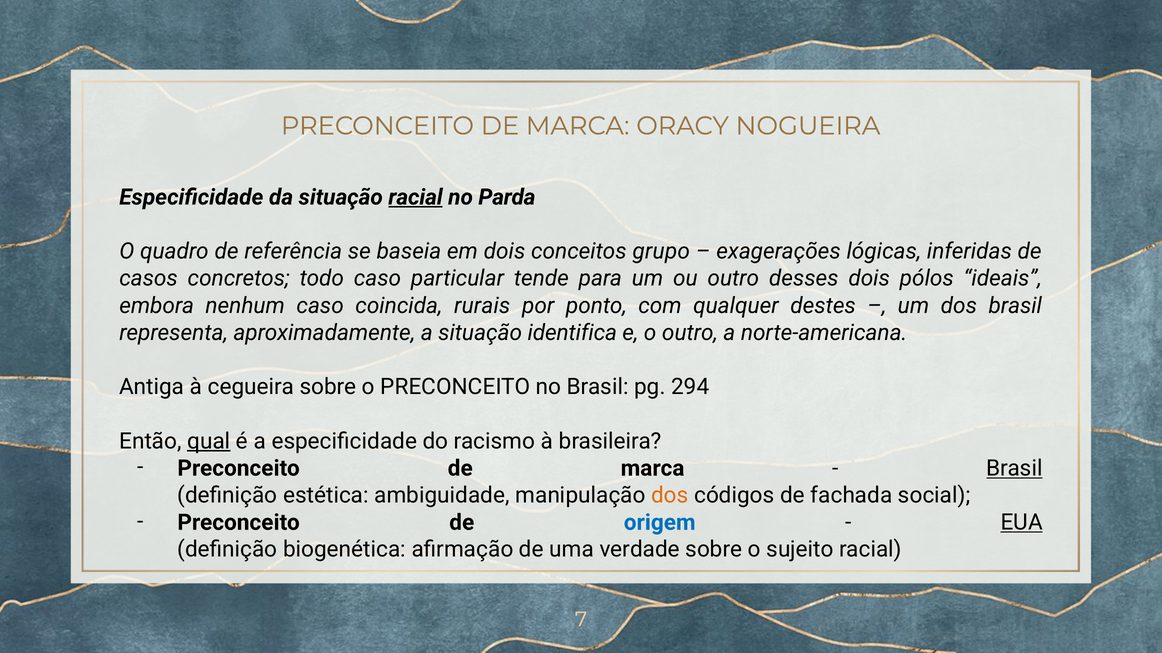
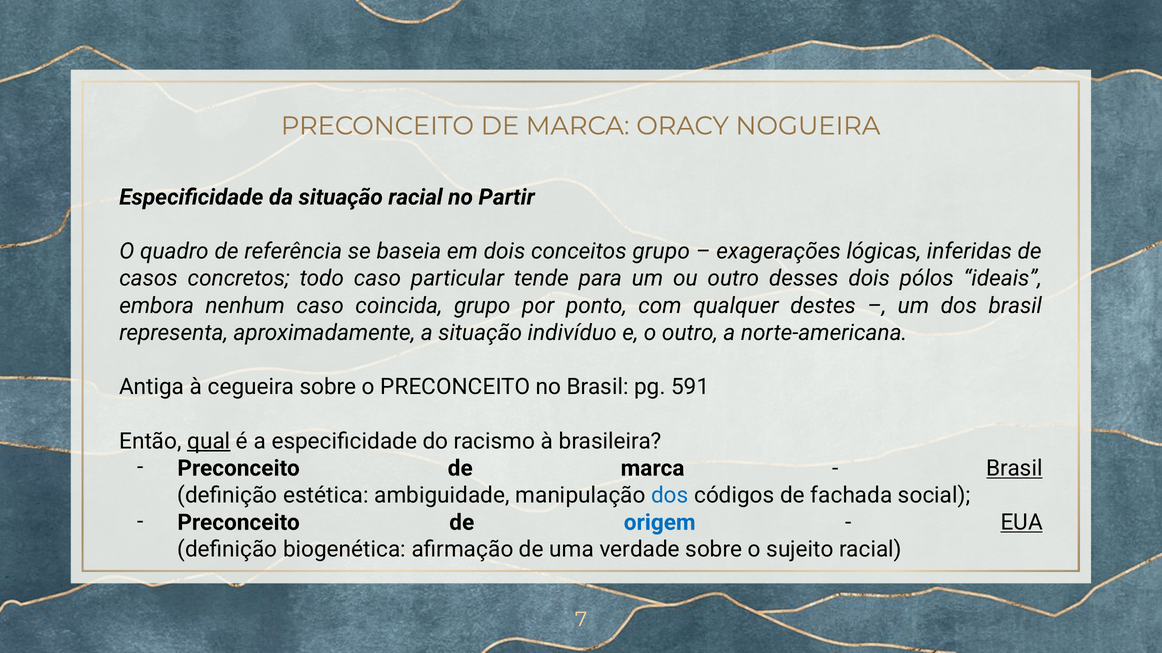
racial at (415, 197) underline: present -> none
Parda: Parda -> Partir
coincida rurais: rurais -> grupo
identifica: identifica -> indivíduo
294: 294 -> 591
dos at (670, 496) colour: orange -> blue
